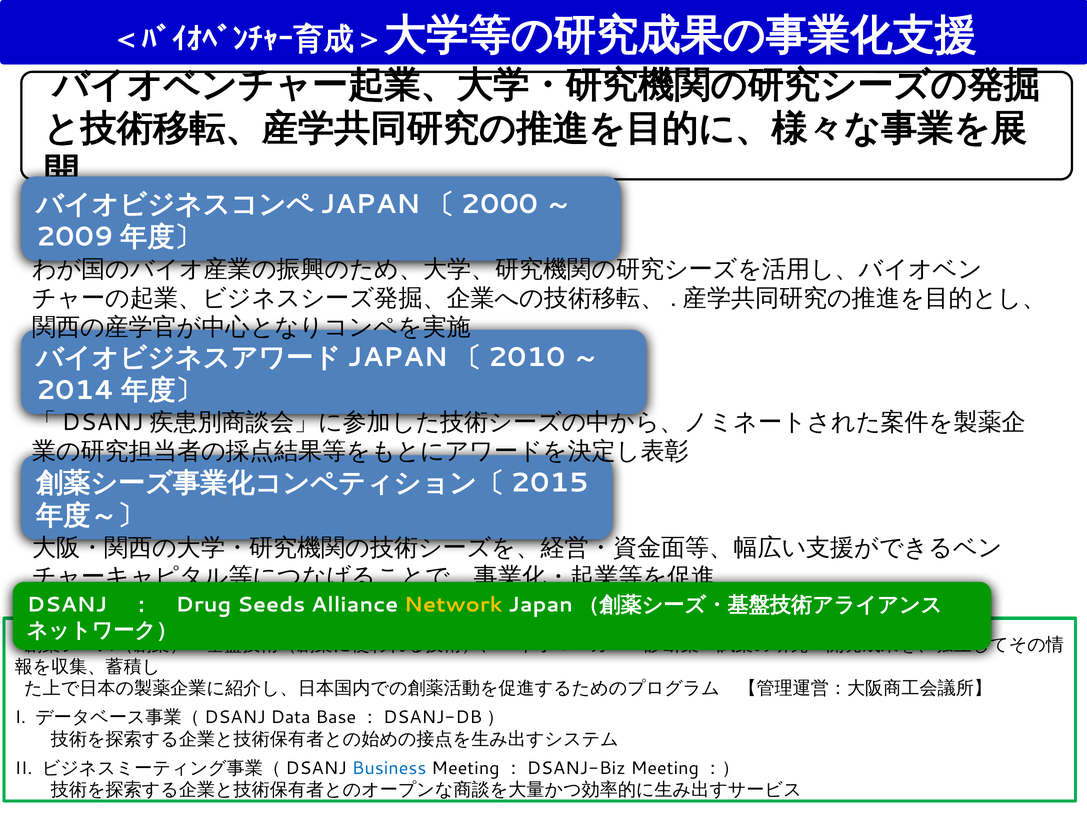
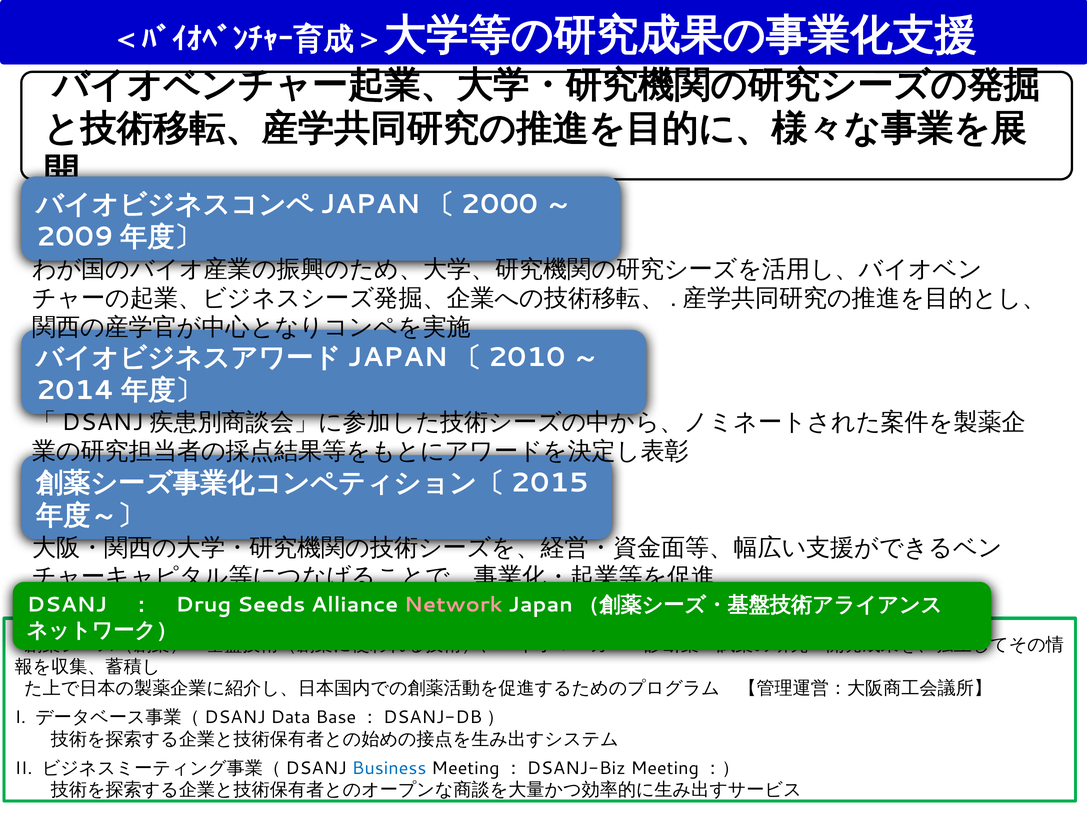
Network colour: yellow -> pink
